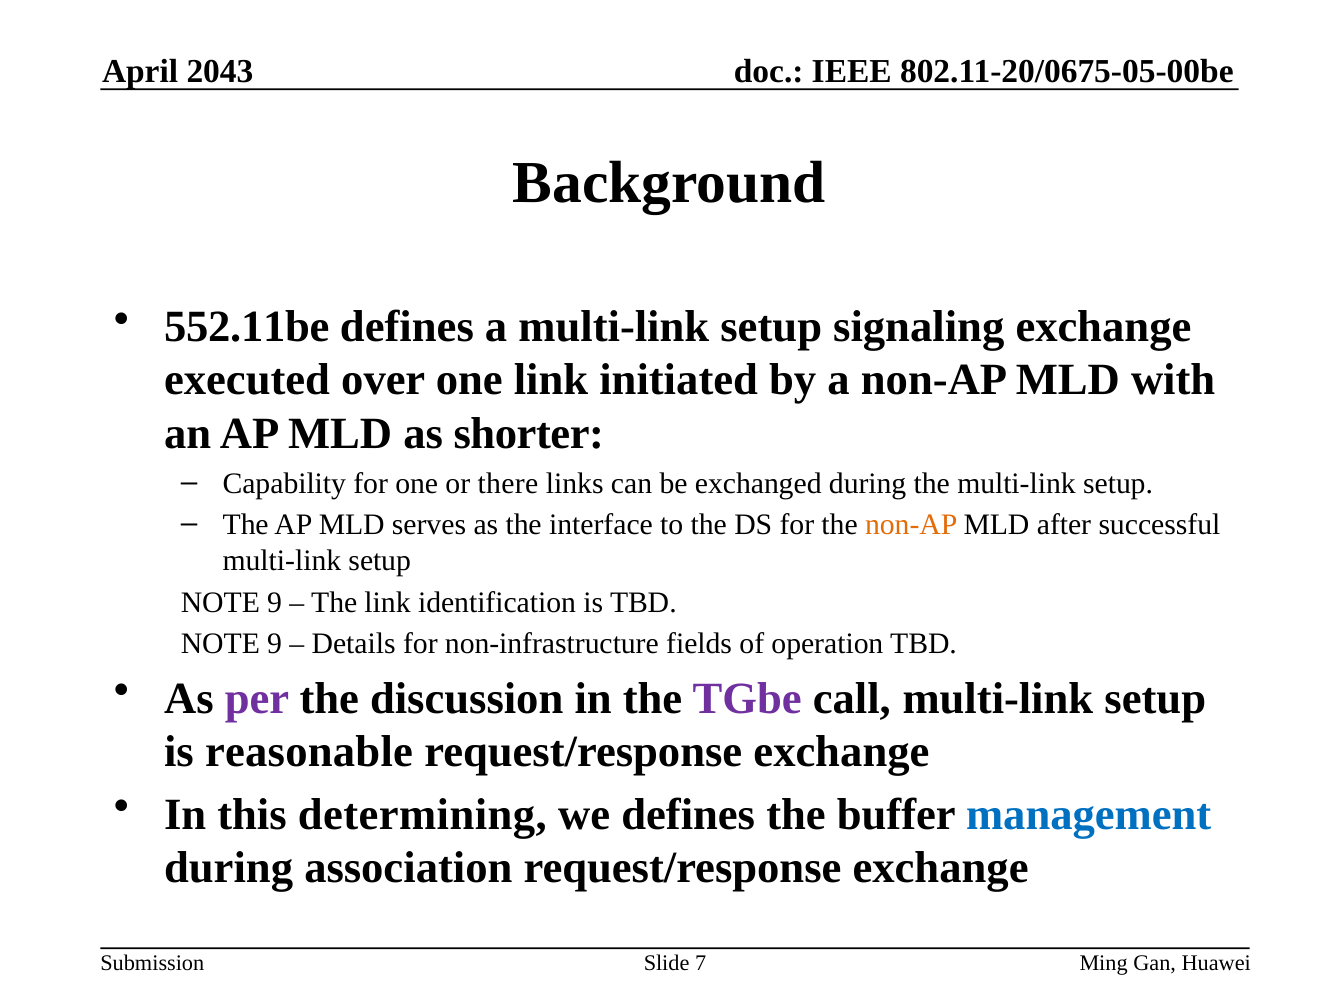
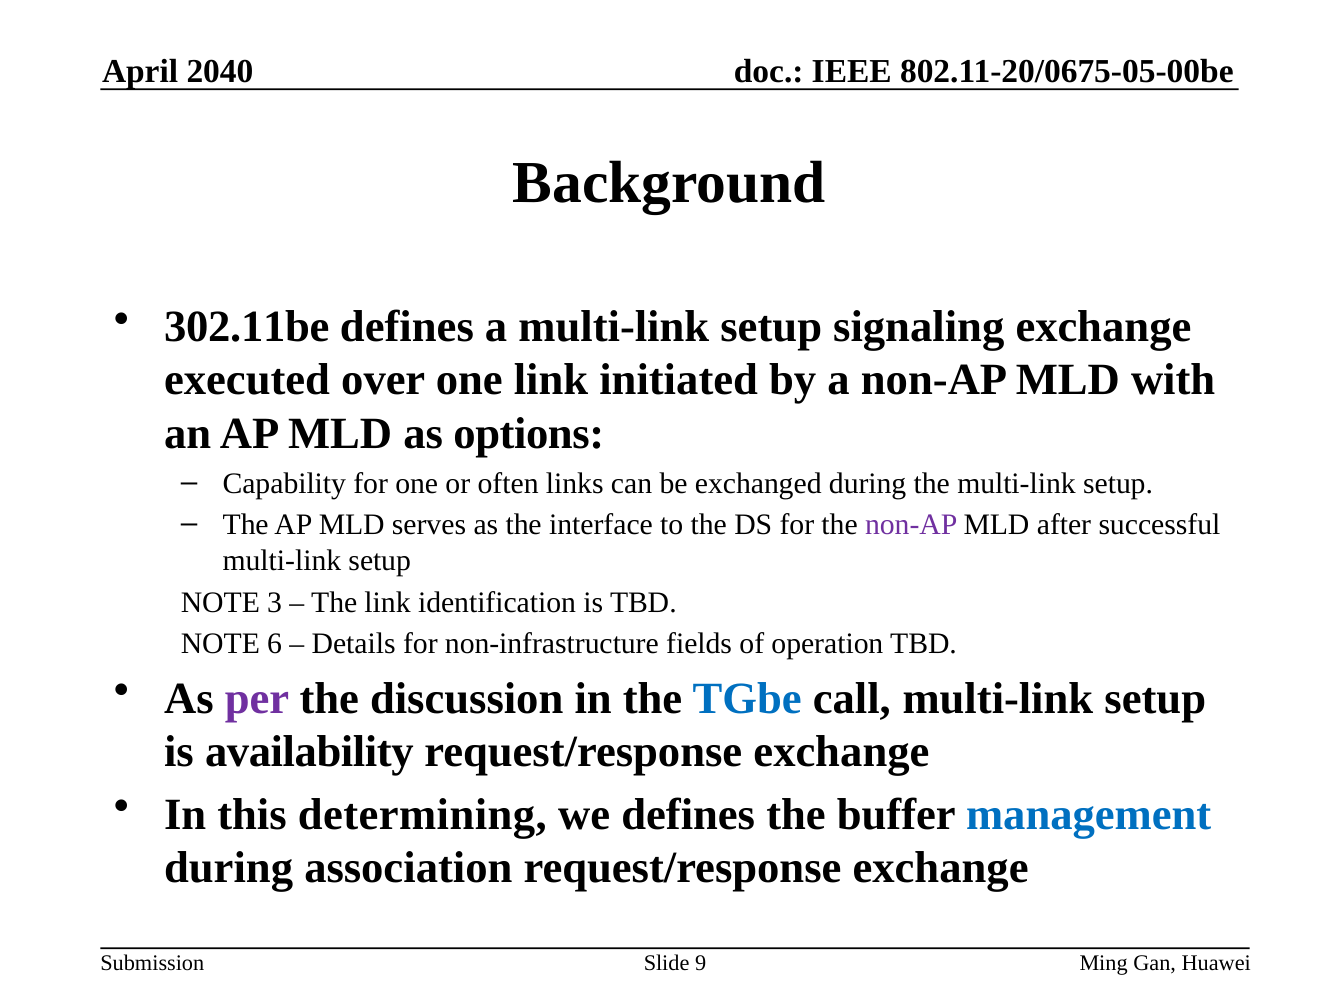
2043: 2043 -> 2040
552.11be: 552.11be -> 302.11be
shorter: shorter -> options
there: there -> often
non-AP at (911, 525) colour: orange -> purple
9 at (275, 602): 9 -> 3
9 at (275, 644): 9 -> 6
TGbe colour: purple -> blue
reasonable: reasonable -> availability
7: 7 -> 9
